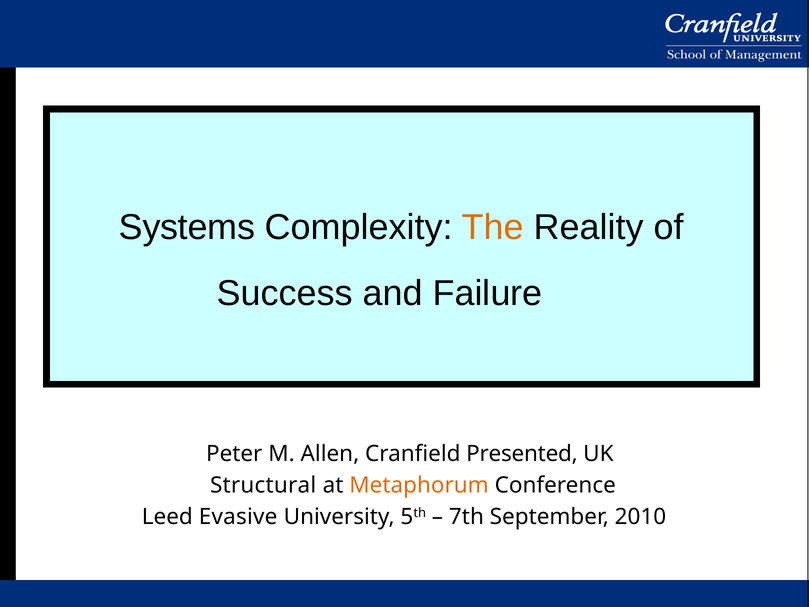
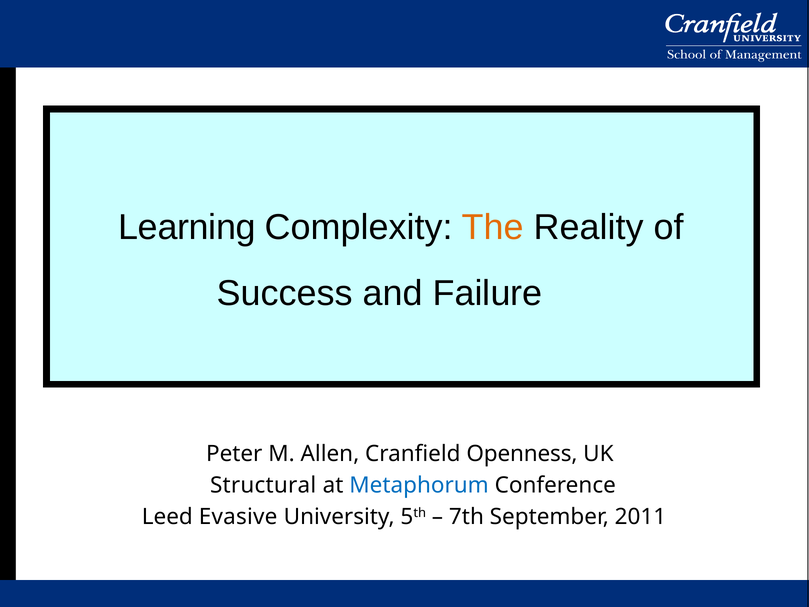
Systems: Systems -> Learning
Presented: Presented -> Openness
Metaphorum colour: orange -> blue
2010: 2010 -> 2011
